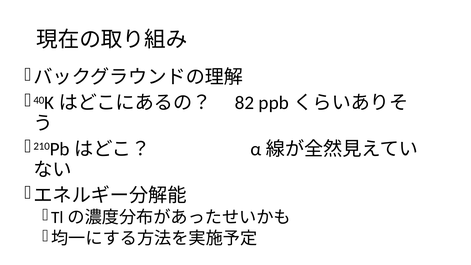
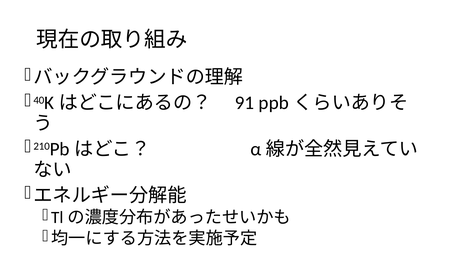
82: 82 -> 91
